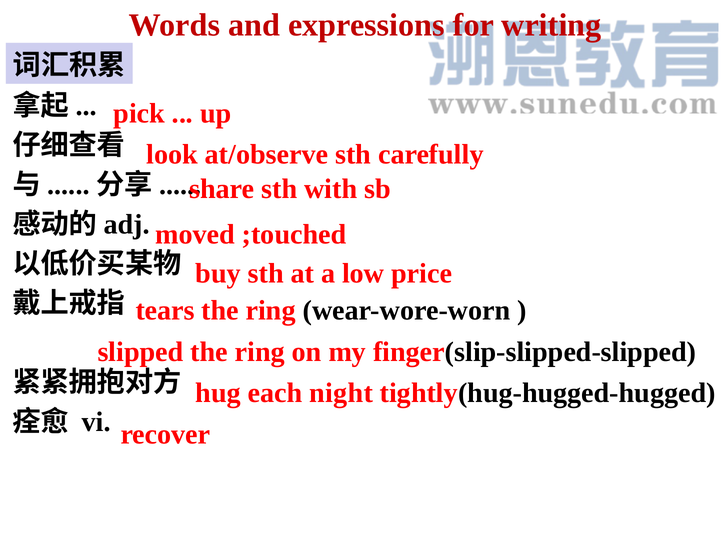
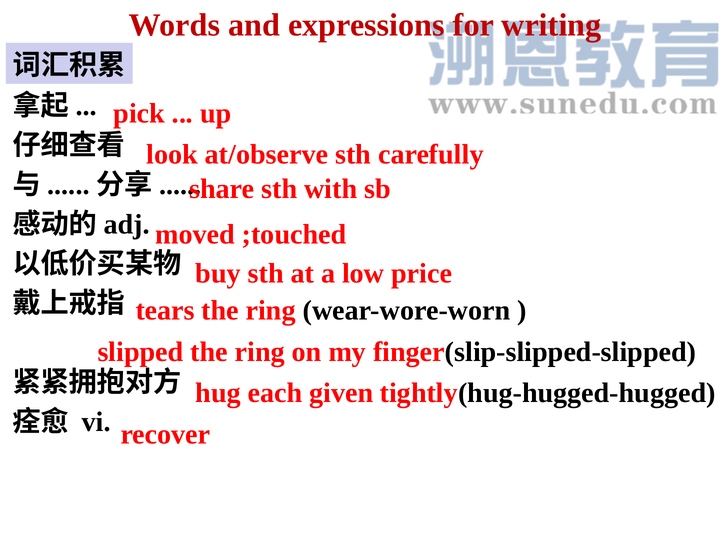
night: night -> given
